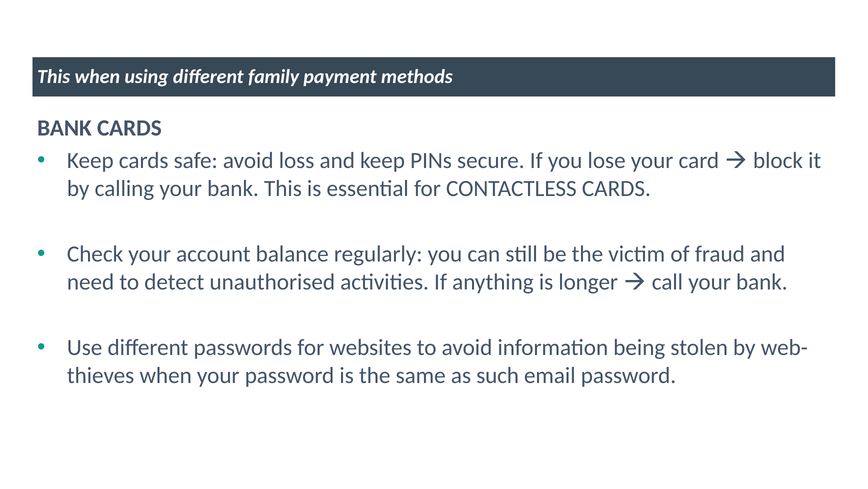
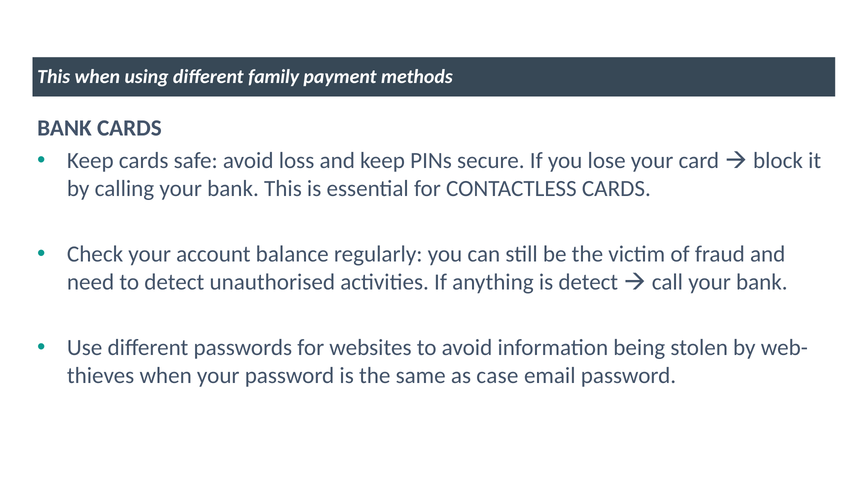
is longer: longer -> detect
such: such -> case
